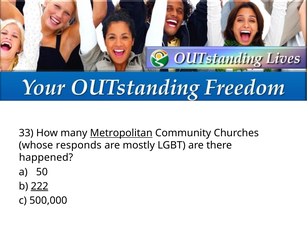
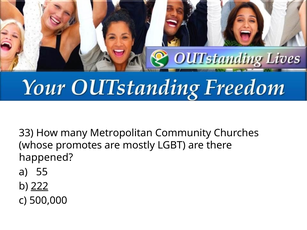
Metropolitan underline: present -> none
responds: responds -> promotes
50: 50 -> 55
